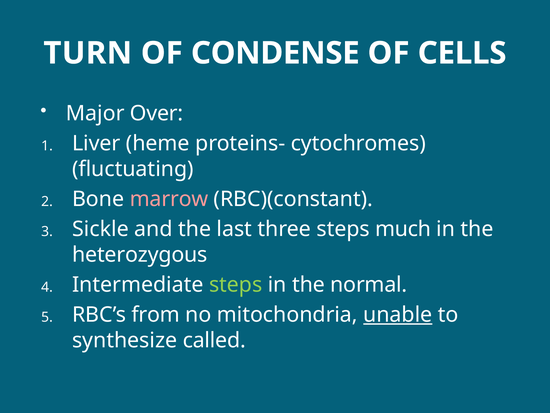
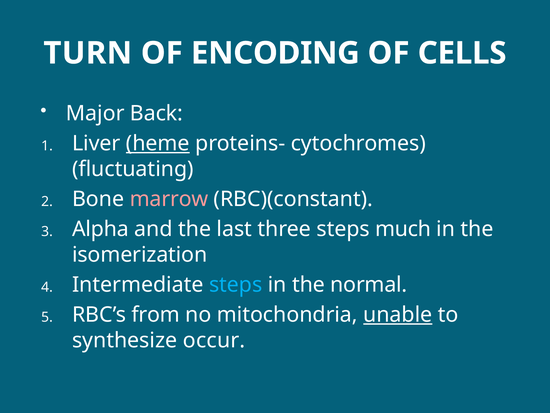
CONDENSE: CONDENSE -> ENCODING
Over: Over -> Back
heme underline: none -> present
Sickle: Sickle -> Alpha
heterozygous: heterozygous -> isomerization
steps at (236, 285) colour: light green -> light blue
called: called -> occur
